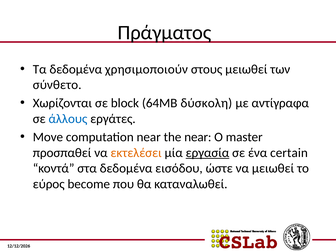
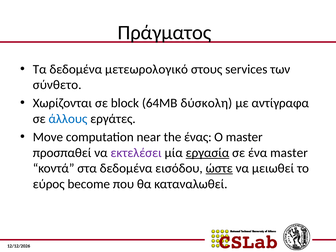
χρησιμοποιούν: χρησιμοποιούν -> μετεωρολογικό
στους μειωθεί: μειωθεί -> services
the near: near -> ένας
εκτελέσει colour: orange -> purple
ένα certain: certain -> master
ώστε underline: none -> present
